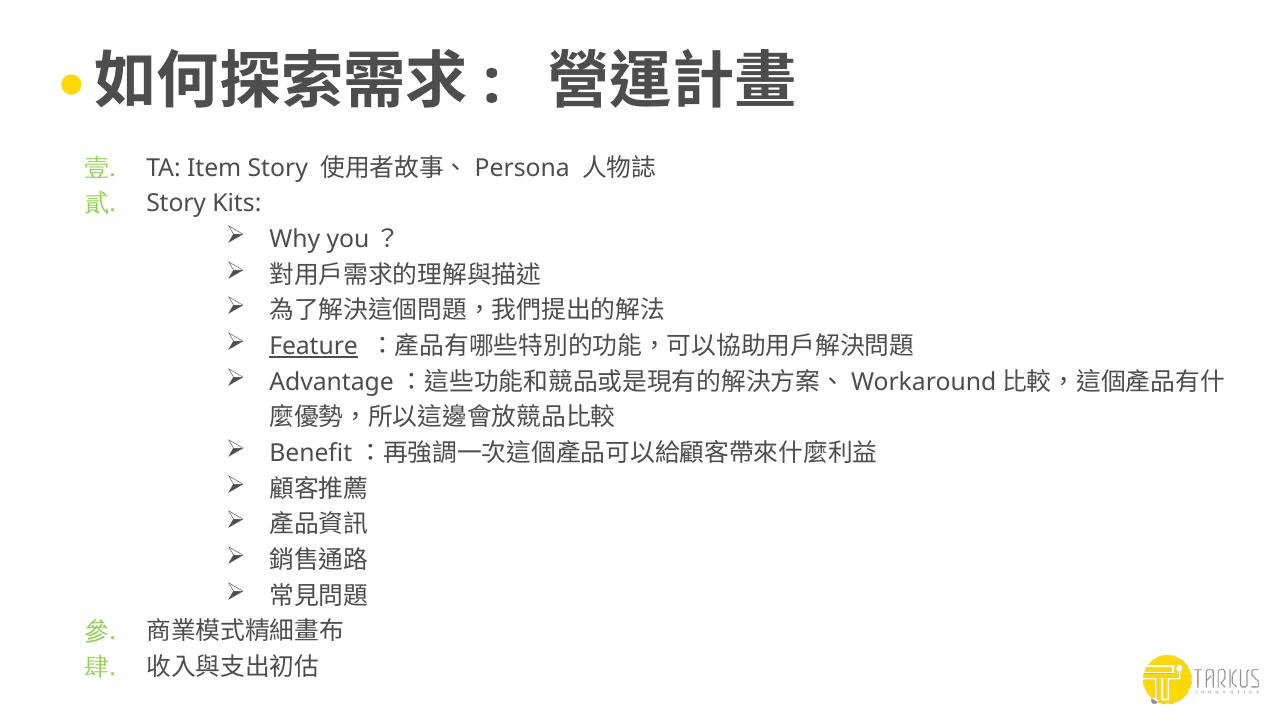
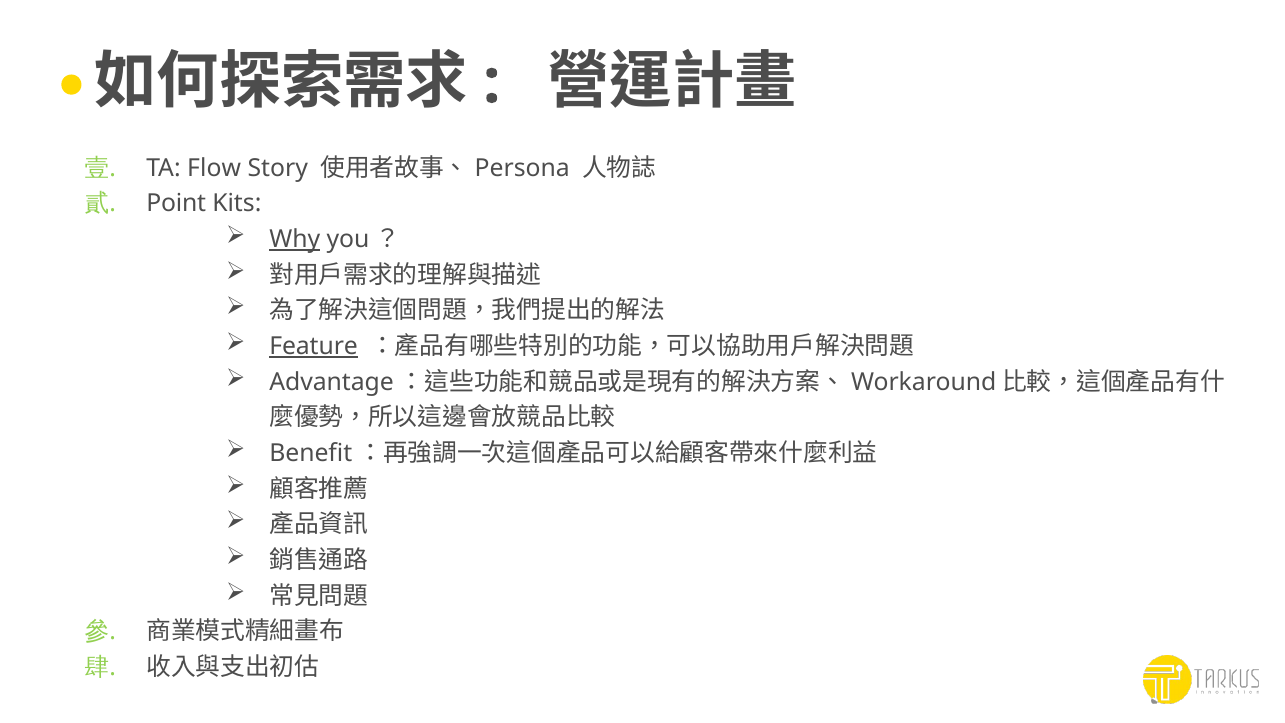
Item: Item -> Flow
Story at (176, 204): Story -> Point
Why underline: none -> present
